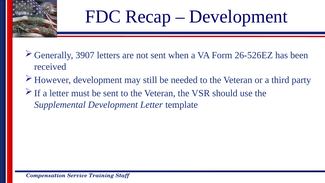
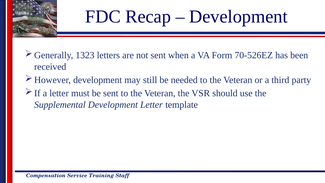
3907: 3907 -> 1323
26-526EZ: 26-526EZ -> 70-526EZ
